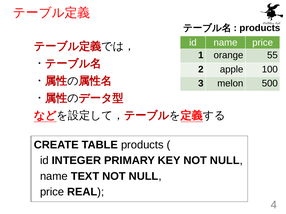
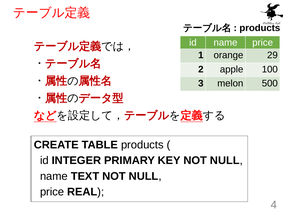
55: 55 -> 29
